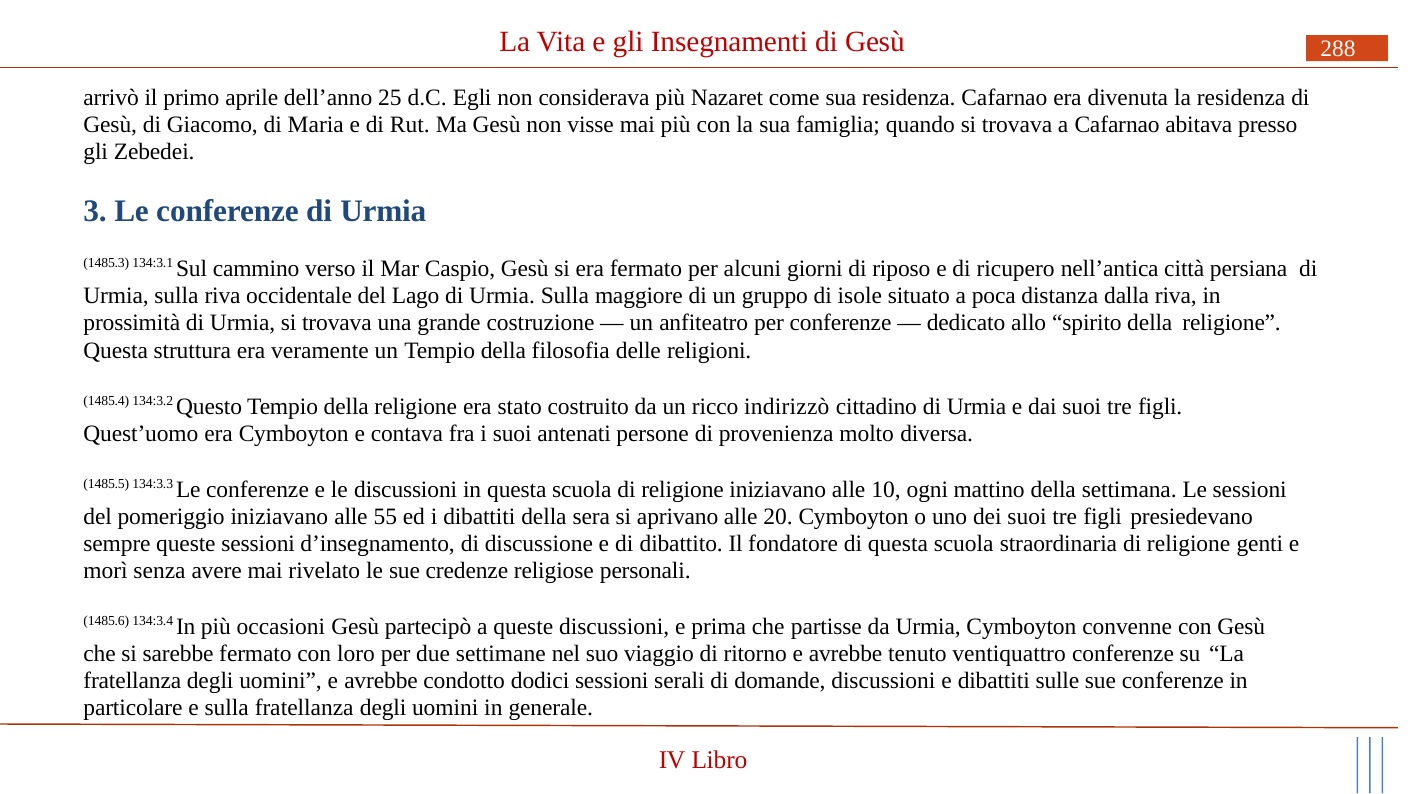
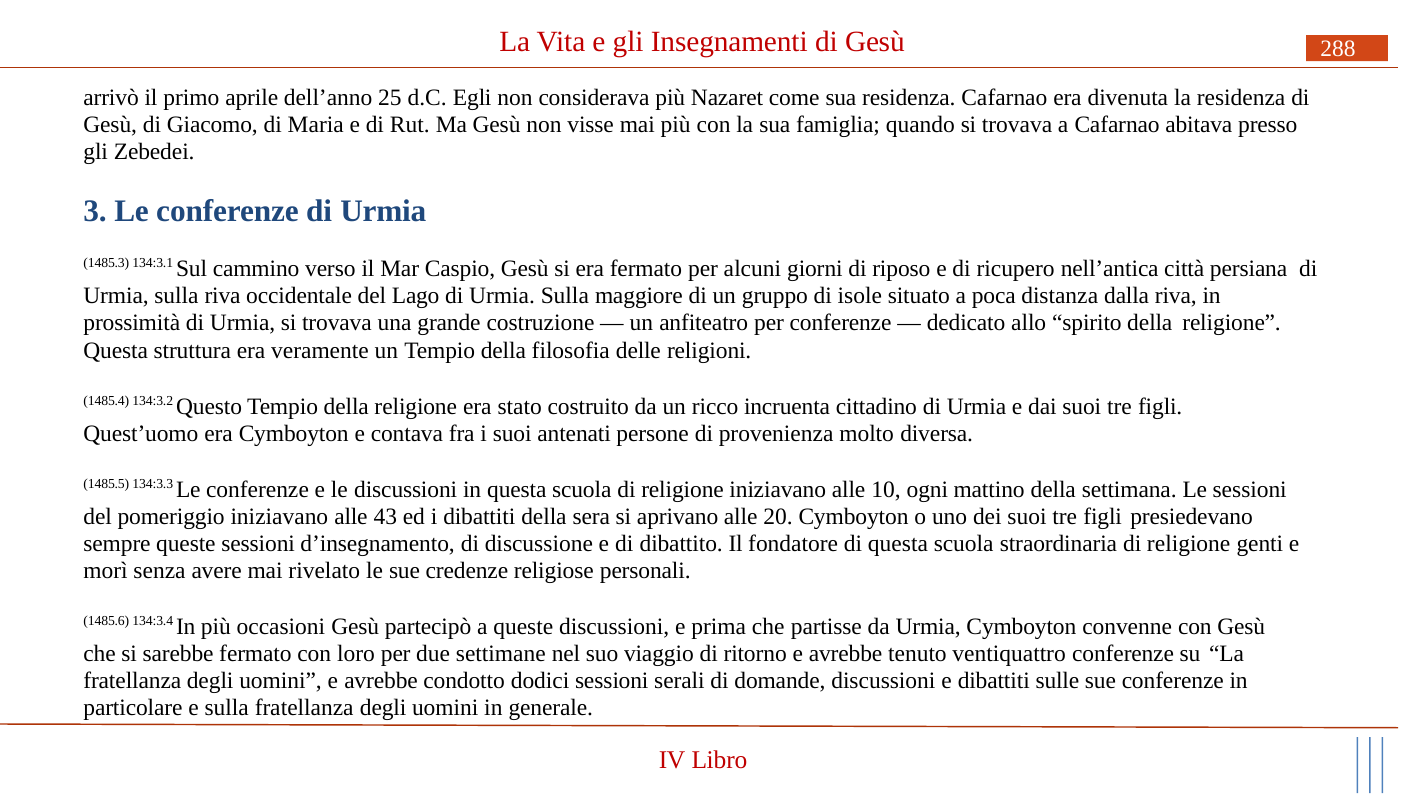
indirizzò: indirizzò -> incruenta
55: 55 -> 43
